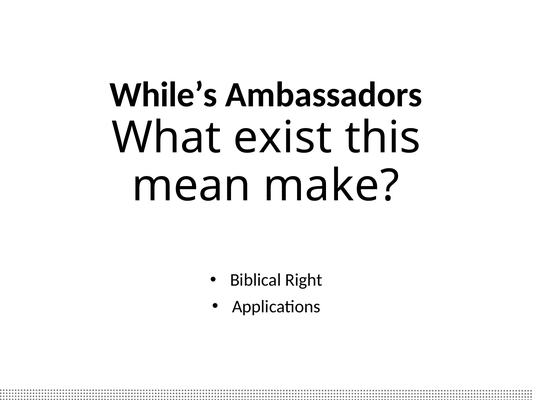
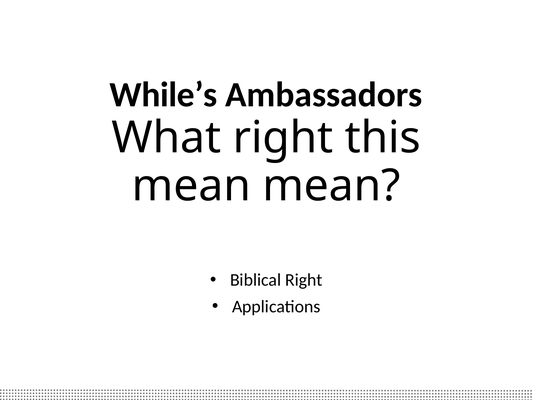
What exist: exist -> right
mean make: make -> mean
